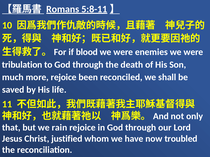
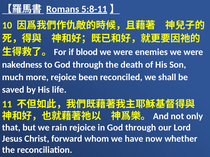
tribulation: tribulation -> nakedness
justified: justified -> forward
troubled: troubled -> whether
